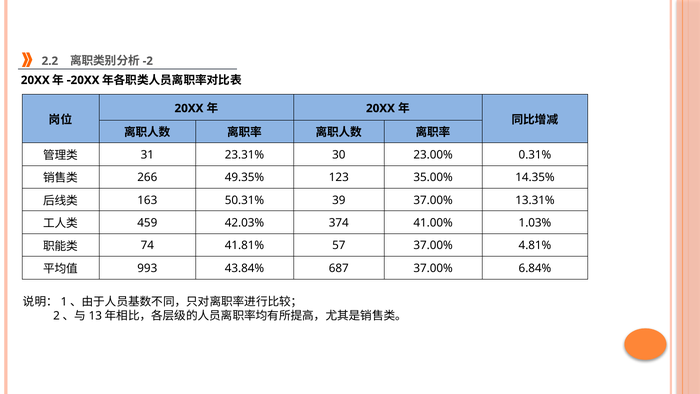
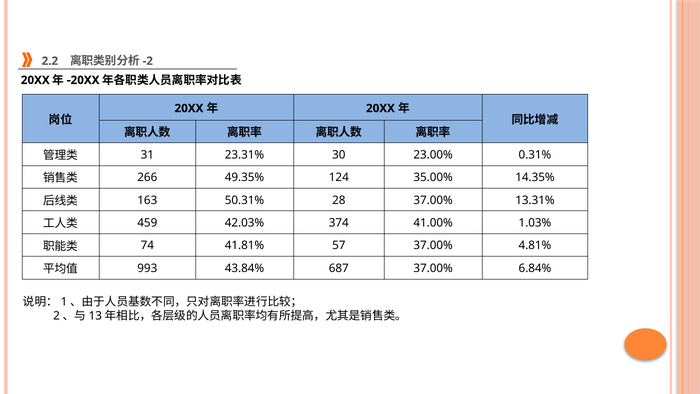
123: 123 -> 124
39: 39 -> 28
